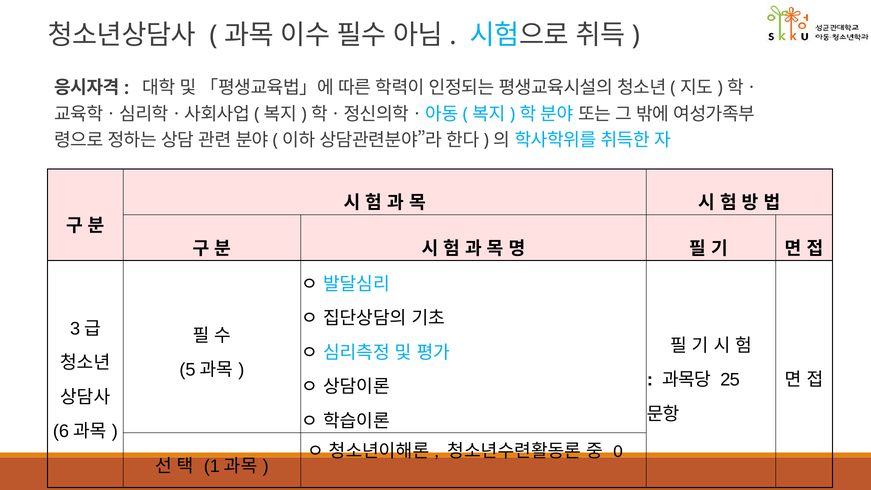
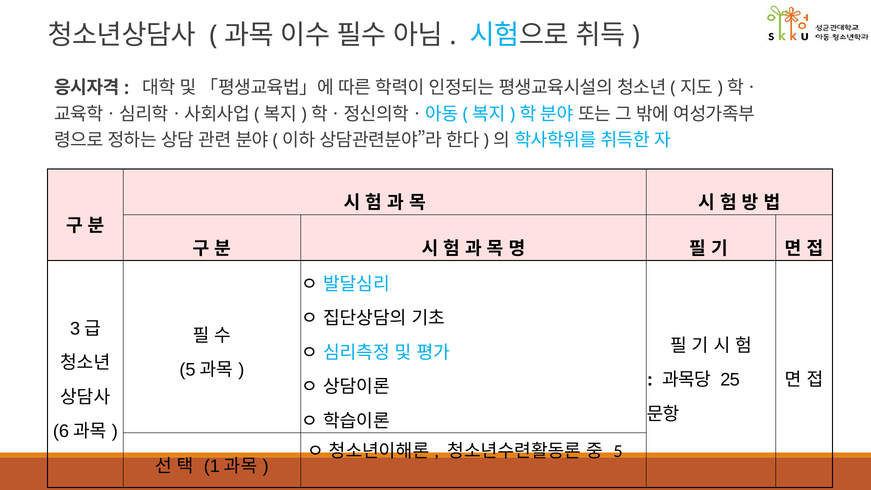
0: 0 -> 5
